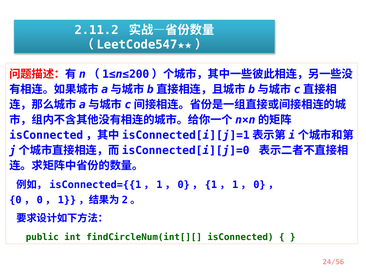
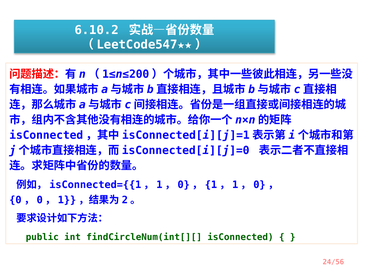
2.11.2: 2.11.2 -> 6.10.2
